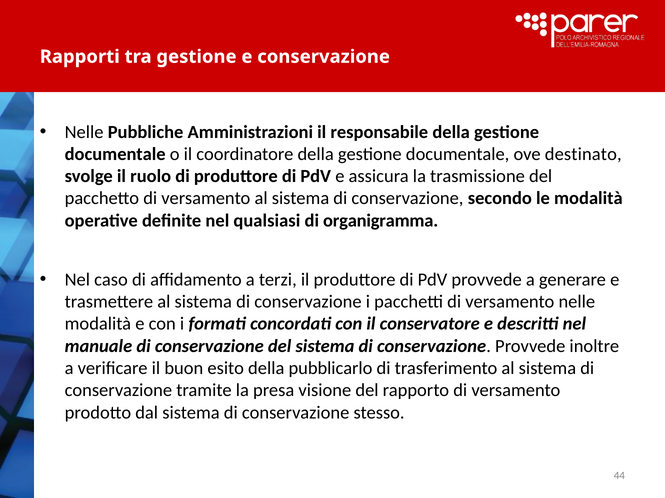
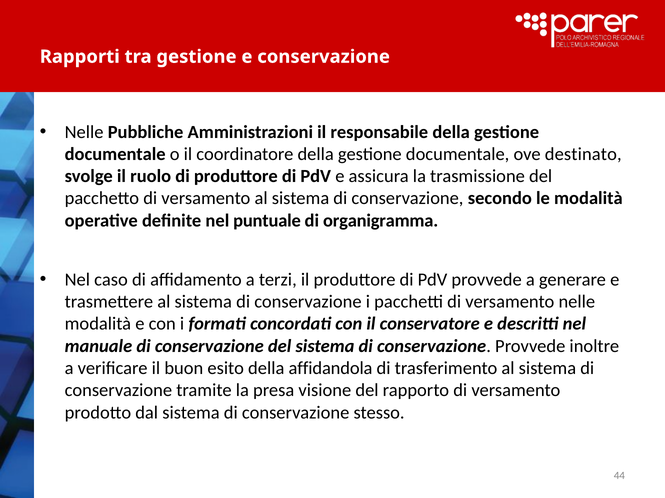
qualsiasi: qualsiasi -> puntuale
pubblicarlo: pubblicarlo -> affidandola
